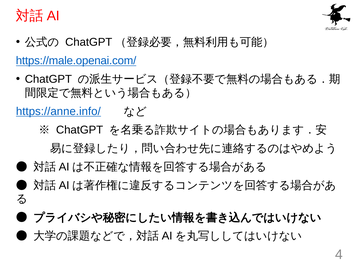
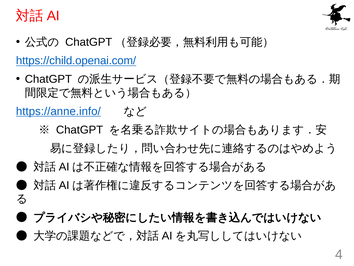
https://male.openai.com/: https://male.openai.com/ -> https://child.openai.com/
